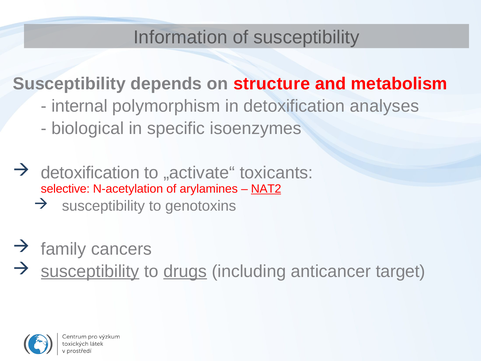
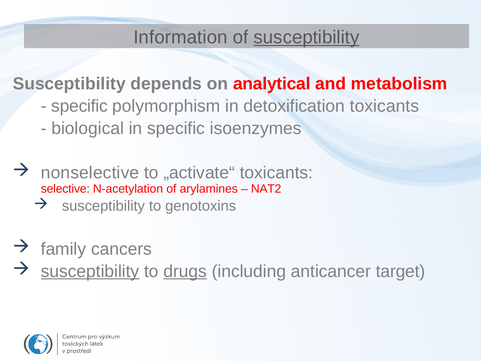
susceptibility at (307, 37) underline: none -> present
structure: structure -> analytical
internal at (80, 106): internal -> specific
detoxification analyses: analyses -> toxicants
detoxification at (90, 173): detoxification -> nonselective
NAT2 underline: present -> none
